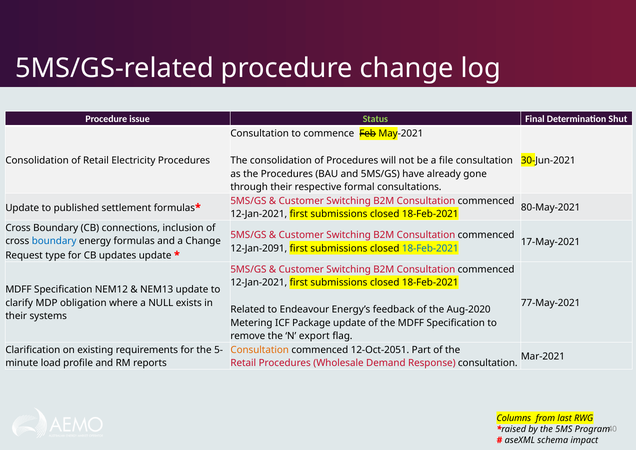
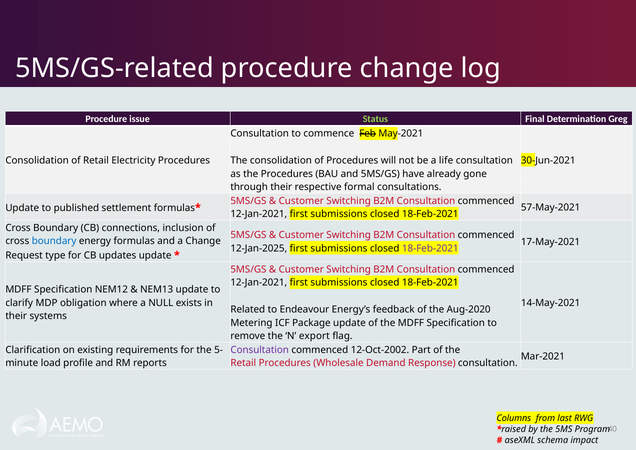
Shut: Shut -> Greg
file: file -> life
80-May-2021: 80-May-2021 -> 57-May-2021
12-Jan-2091: 12-Jan-2091 -> 12-Jan-2025
18-Feb-2021 at (430, 248) colour: blue -> purple
77-May-2021: 77-May-2021 -> 14-May-2021
Consultation at (260, 350) colour: orange -> purple
12-Oct-2051: 12-Oct-2051 -> 12-Oct-2002
